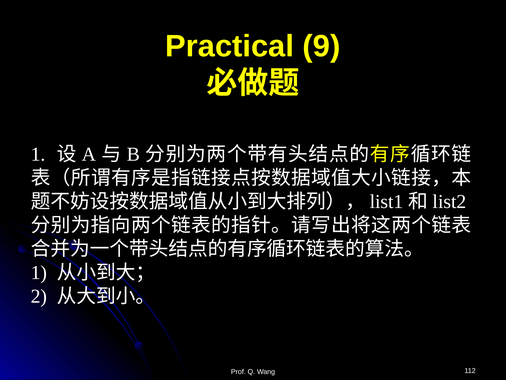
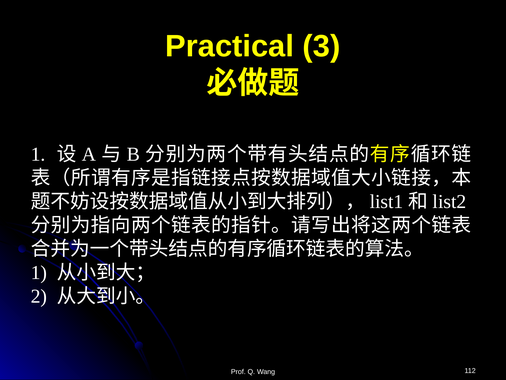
9: 9 -> 3
